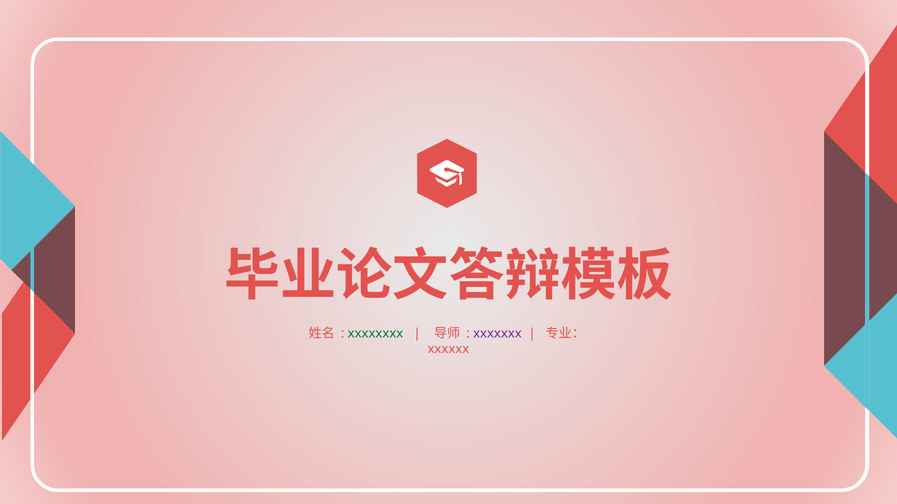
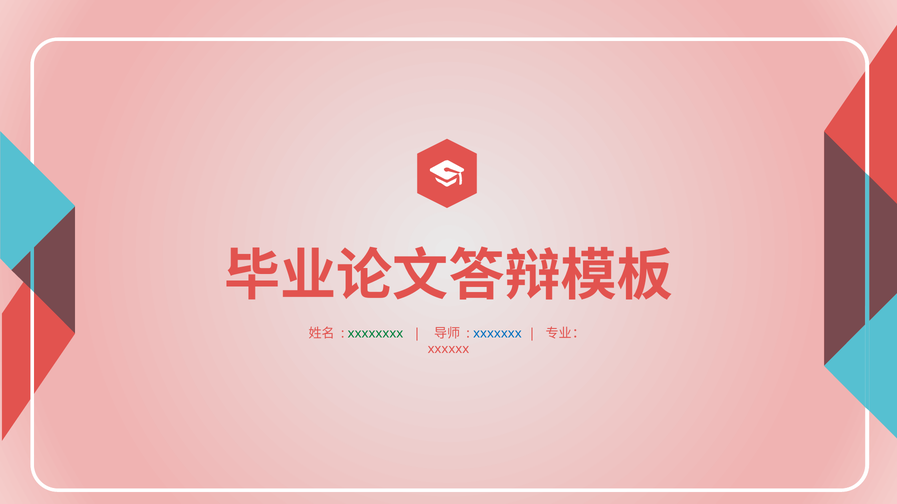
xxxxxxx colour: purple -> blue
